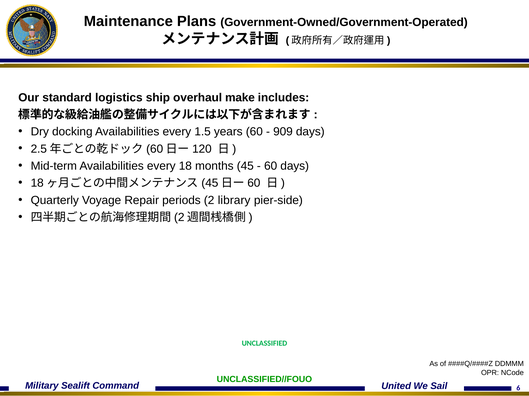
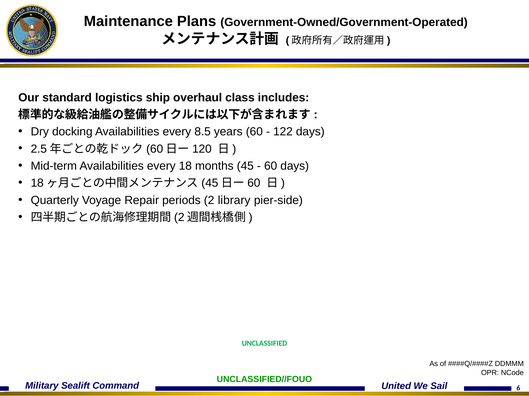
make: make -> class
1.5: 1.5 -> 8.5
909: 909 -> 122
